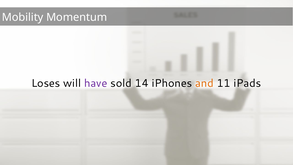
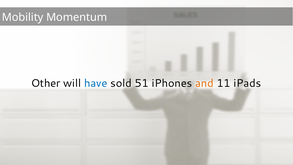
Loses: Loses -> Other
have colour: purple -> blue
14: 14 -> 51
